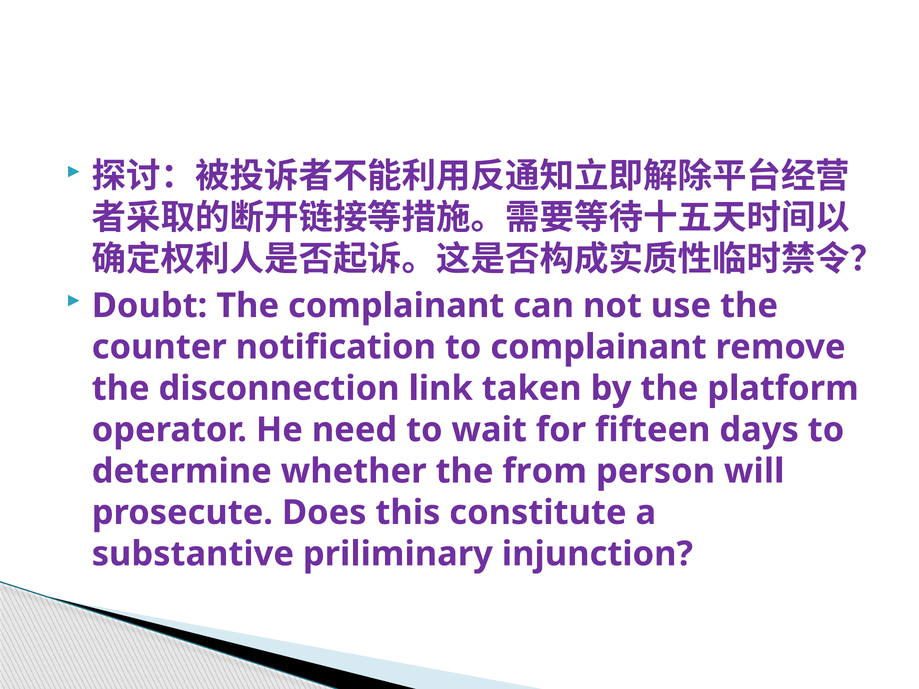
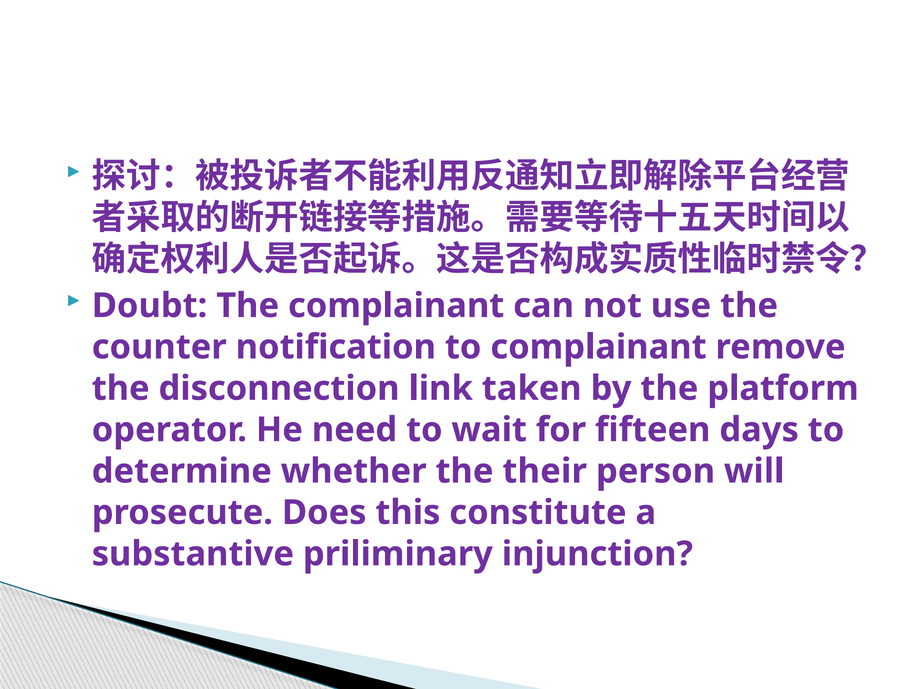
from: from -> their
